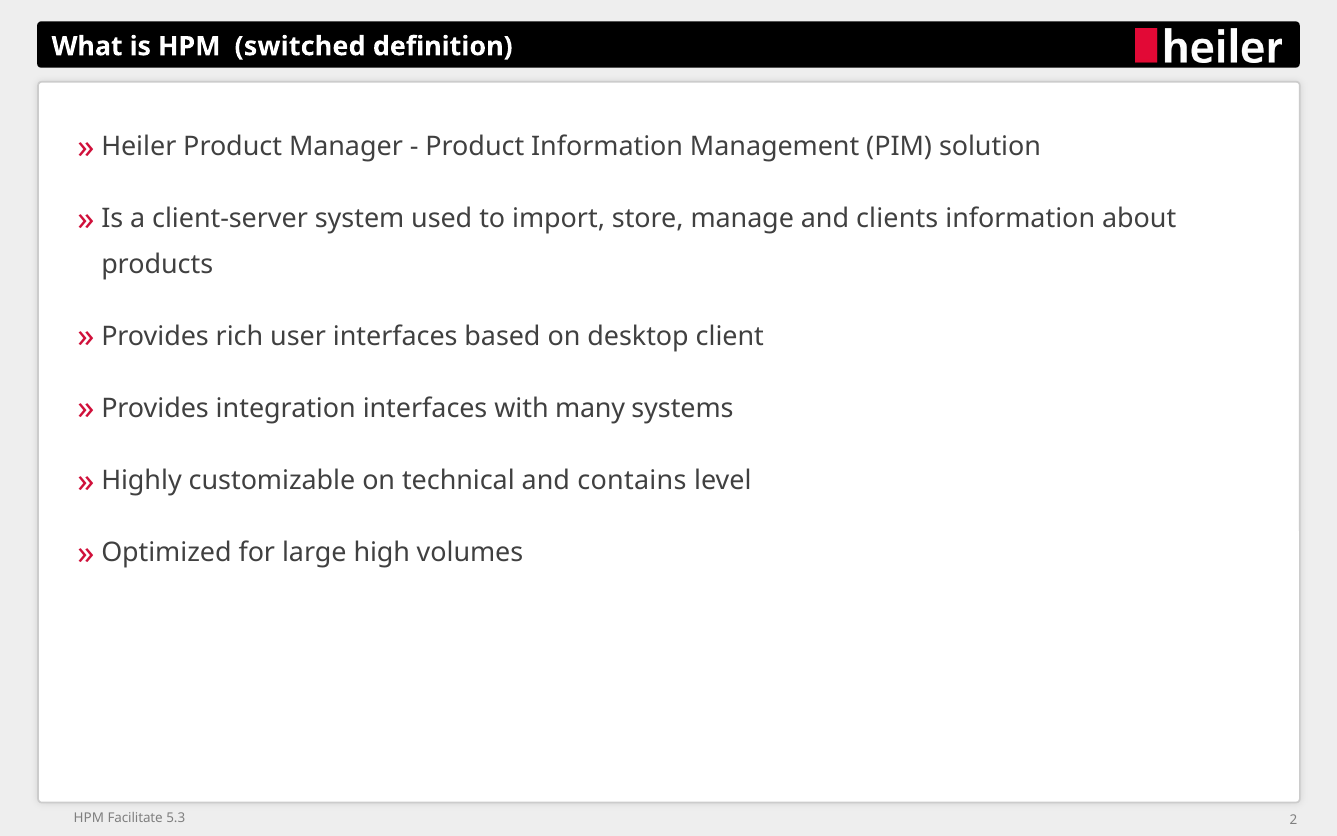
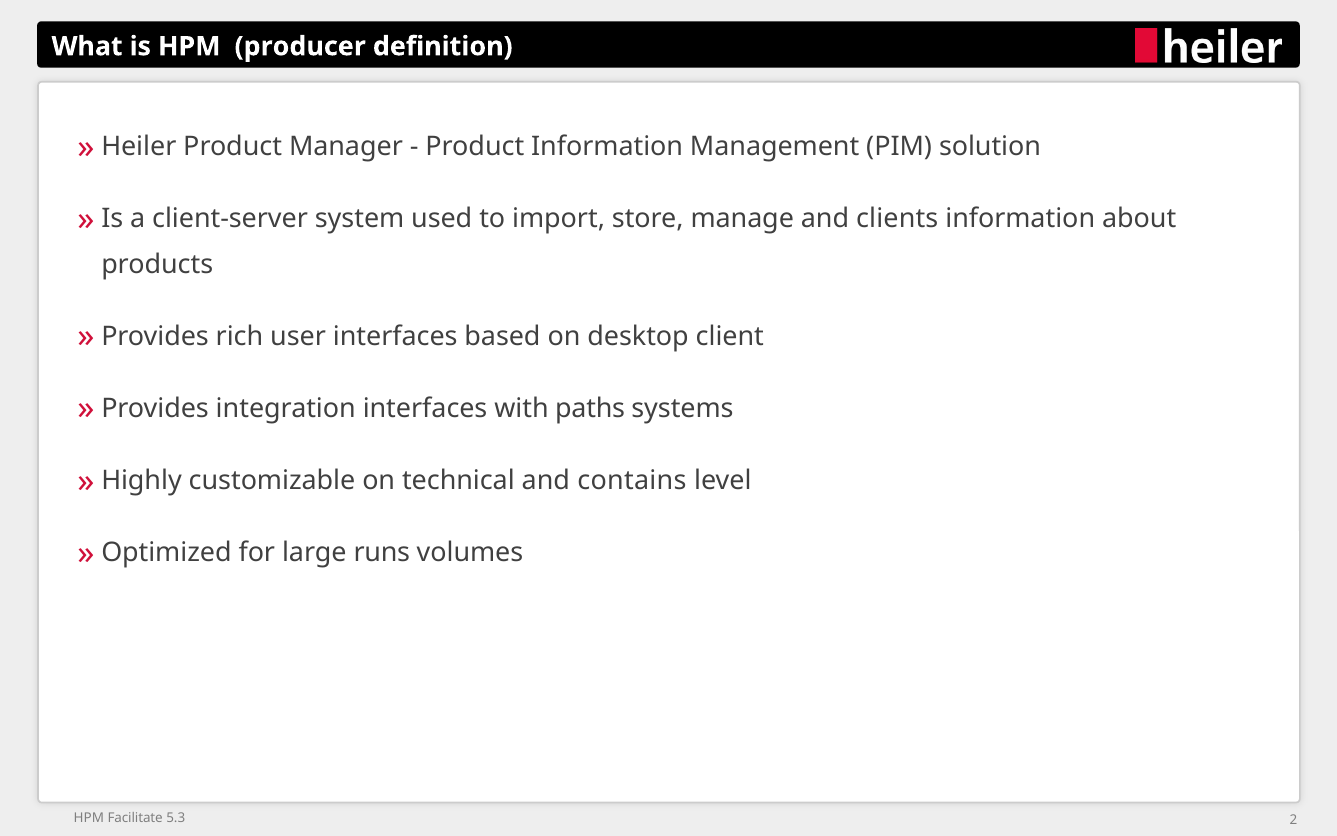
switched: switched -> producer
many: many -> paths
high: high -> runs
